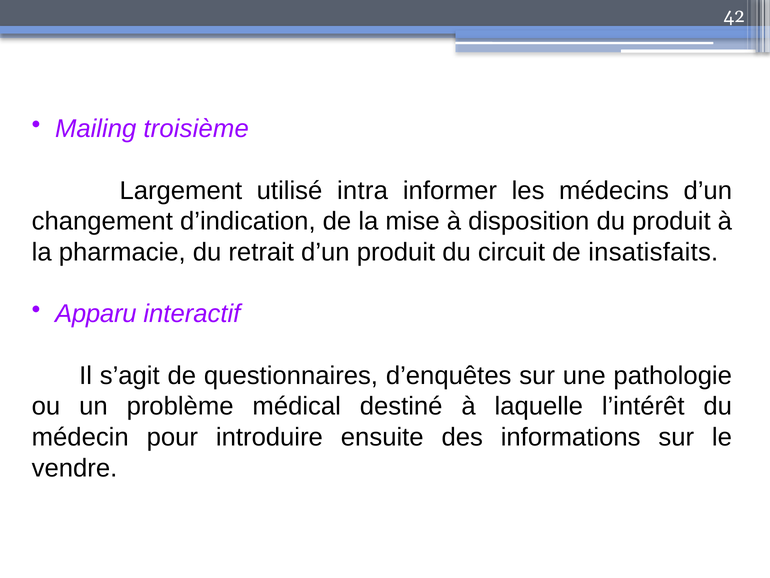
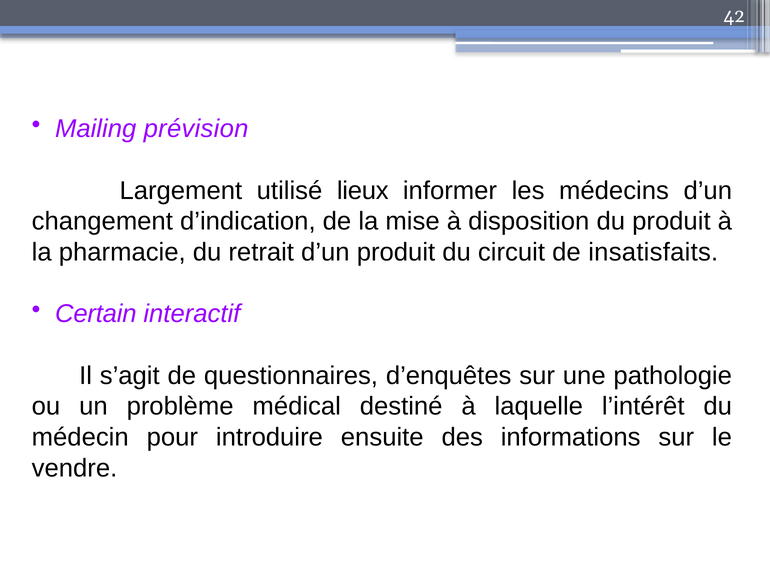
troisième: troisième -> prévision
intra: intra -> lieux
Apparu: Apparu -> Certain
